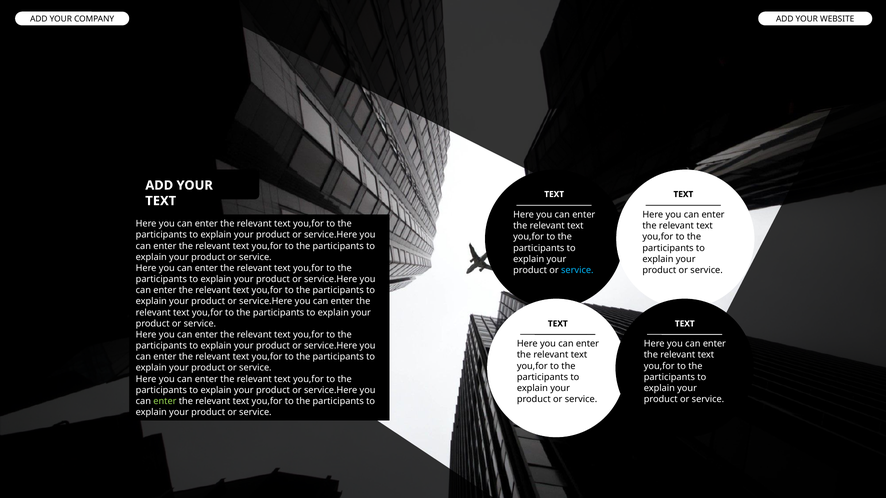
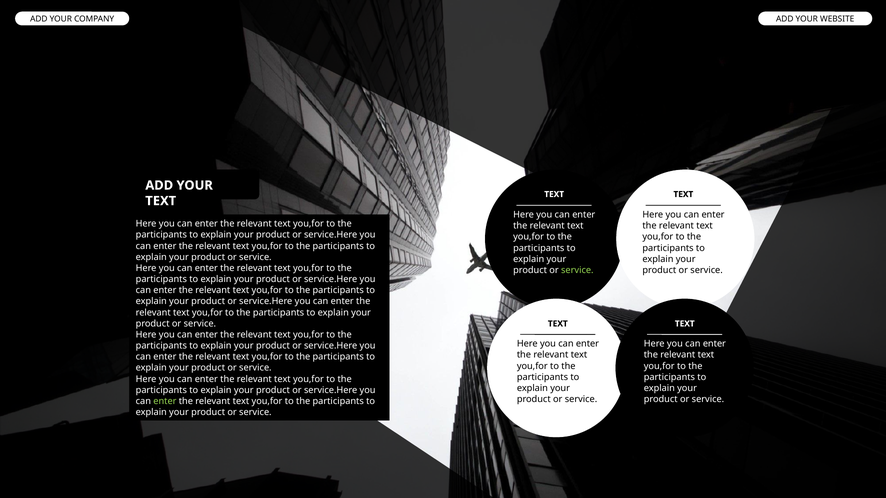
service at (577, 270) colour: light blue -> light green
